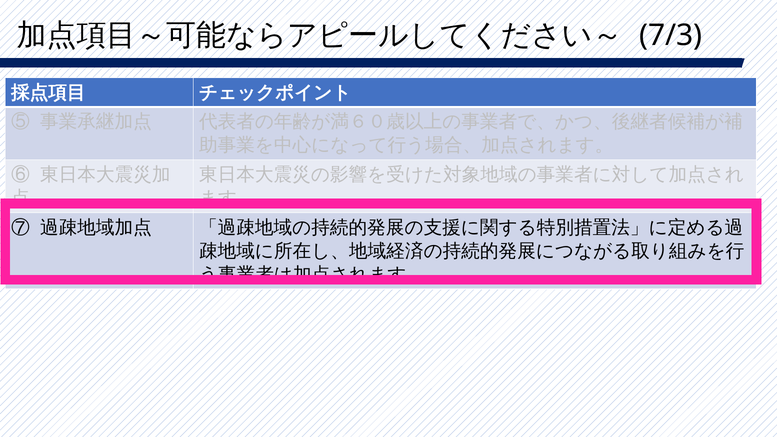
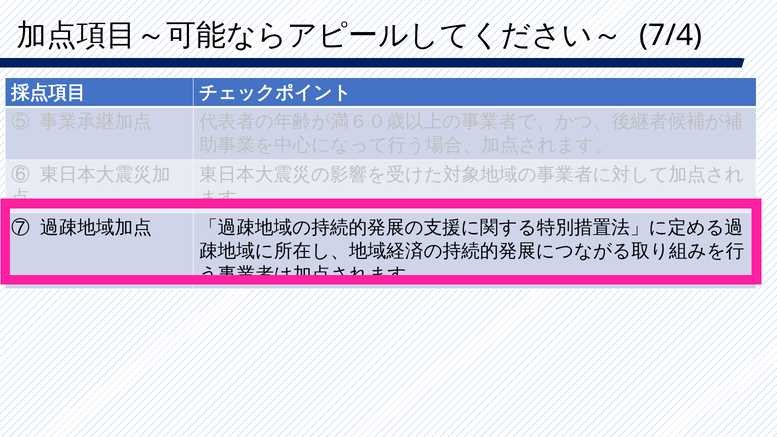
7/3: 7/3 -> 7/4
